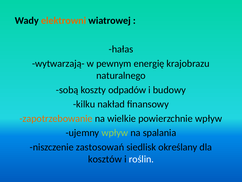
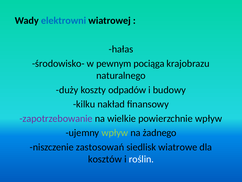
elektrowni colour: orange -> blue
wytwarzają-: wytwarzają- -> środowisko-
energię: energię -> pociąga
sobą: sobą -> duży
zapotrzebowanie colour: orange -> purple
spalania: spalania -> żadnego
określany: określany -> wiatrowe
